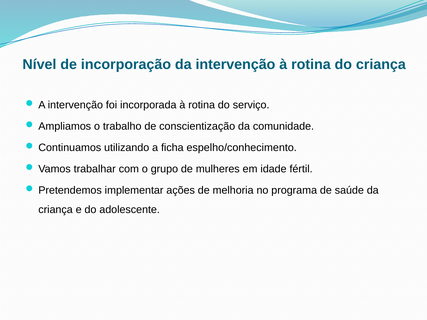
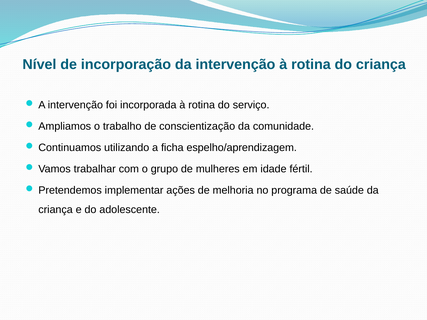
espelho/conhecimento: espelho/conhecimento -> espelho/aprendizagem
